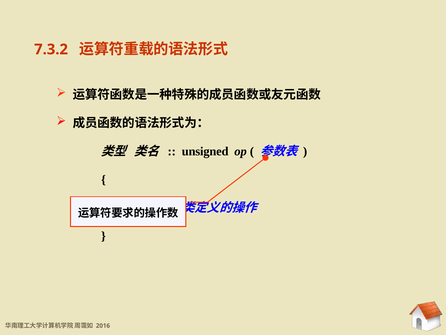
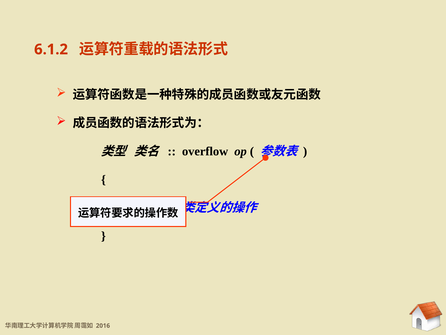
7.3.2: 7.3.2 -> 6.1.2
unsigned: unsigned -> overflow
